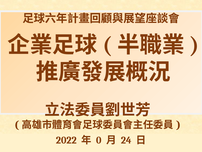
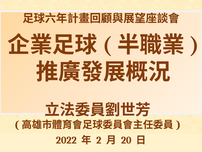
0: 0 -> 2
24: 24 -> 20
